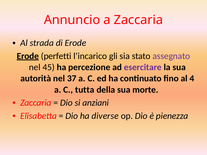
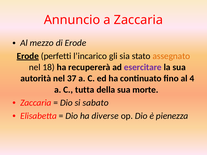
strada: strada -> mezzo
assegnato colour: purple -> orange
45: 45 -> 18
percezione: percezione -> recupererà
anziani: anziani -> sabato
